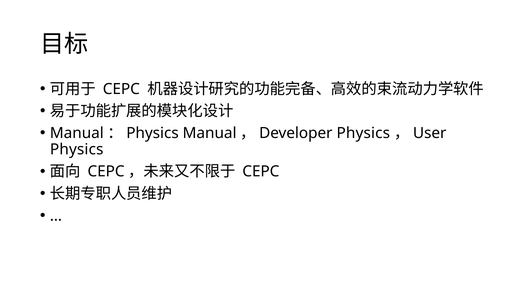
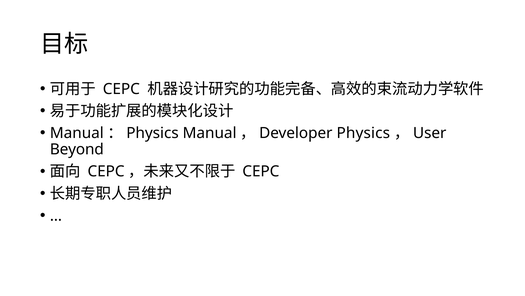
Physics at (77, 149): Physics -> Beyond
